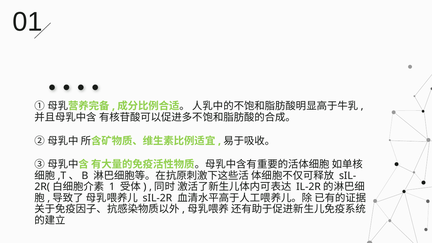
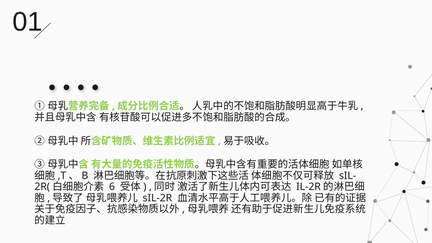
1: 1 -> 6
